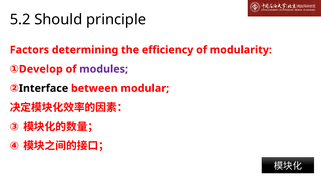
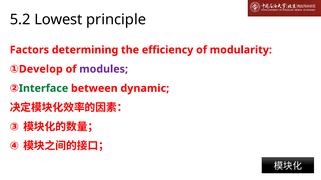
Should: Should -> Lowest
Interface colour: black -> green
modular: modular -> dynamic
